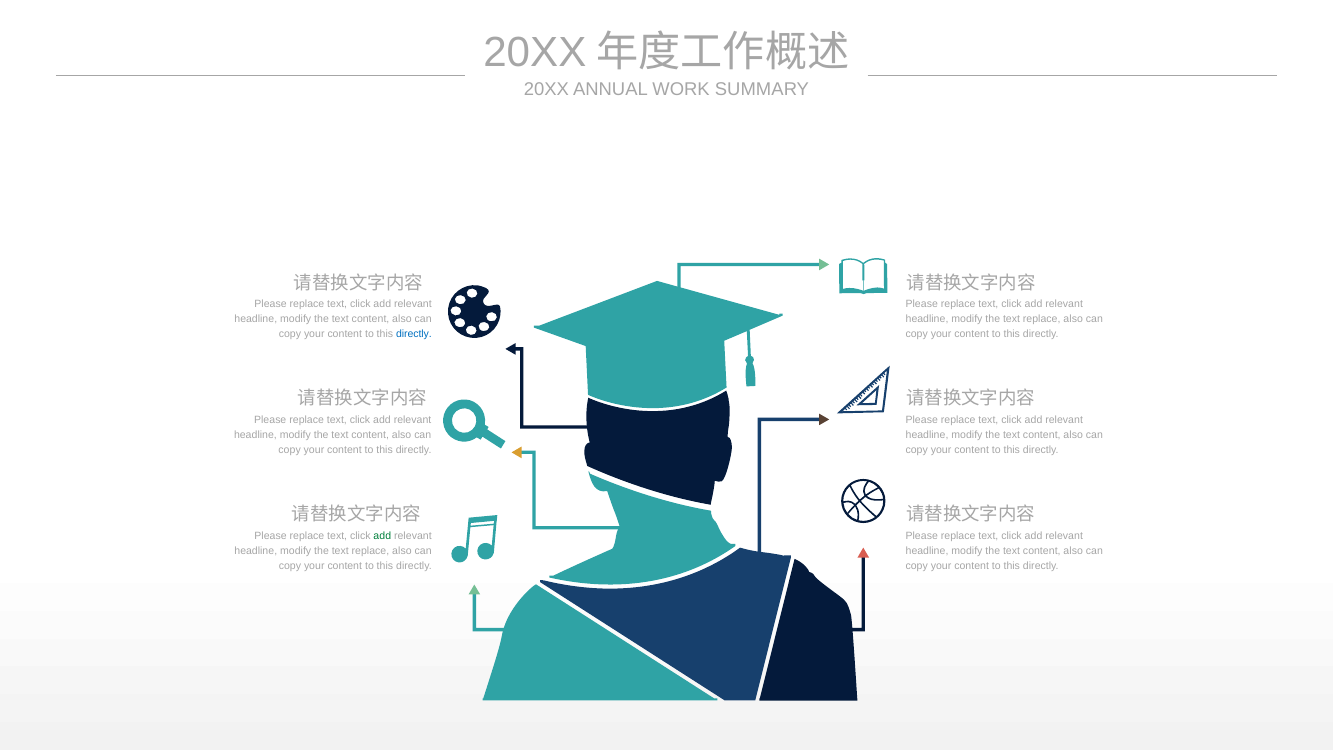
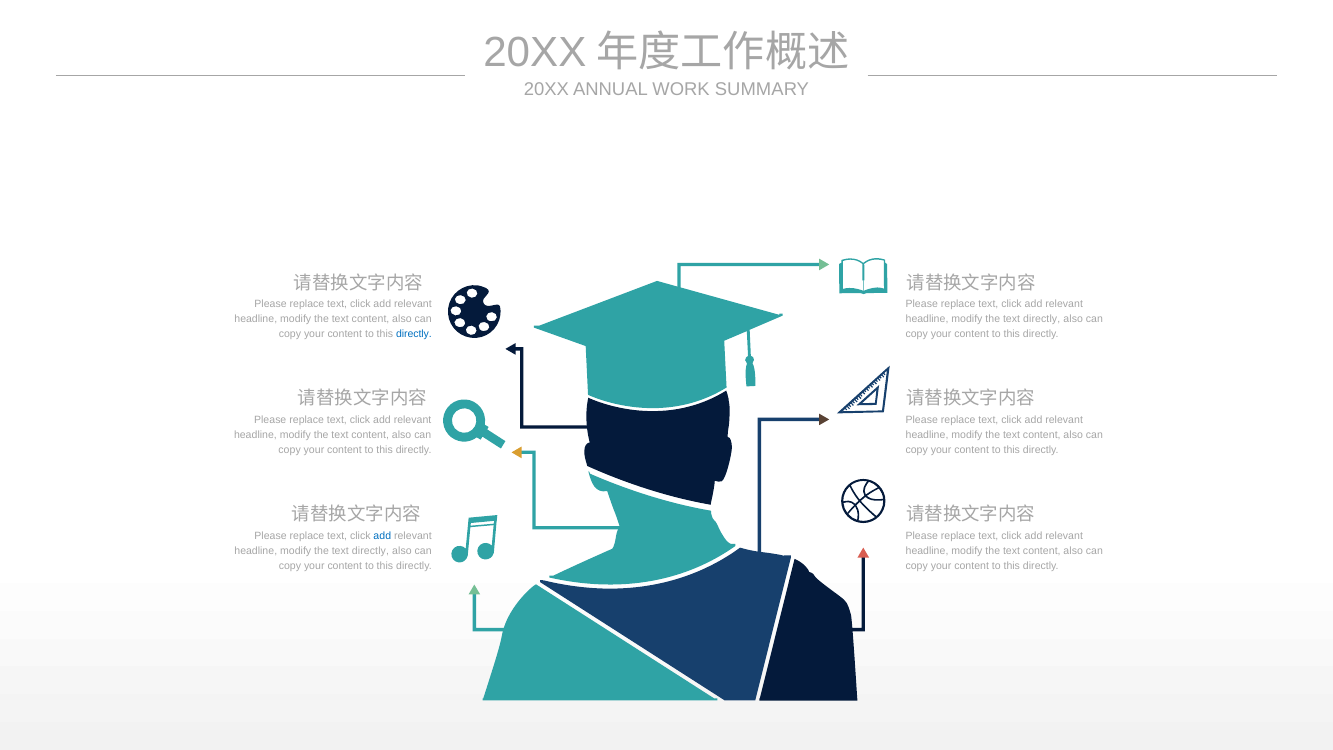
replace at (1042, 319): replace -> directly
add at (382, 536) colour: green -> blue
replace at (370, 551): replace -> directly
